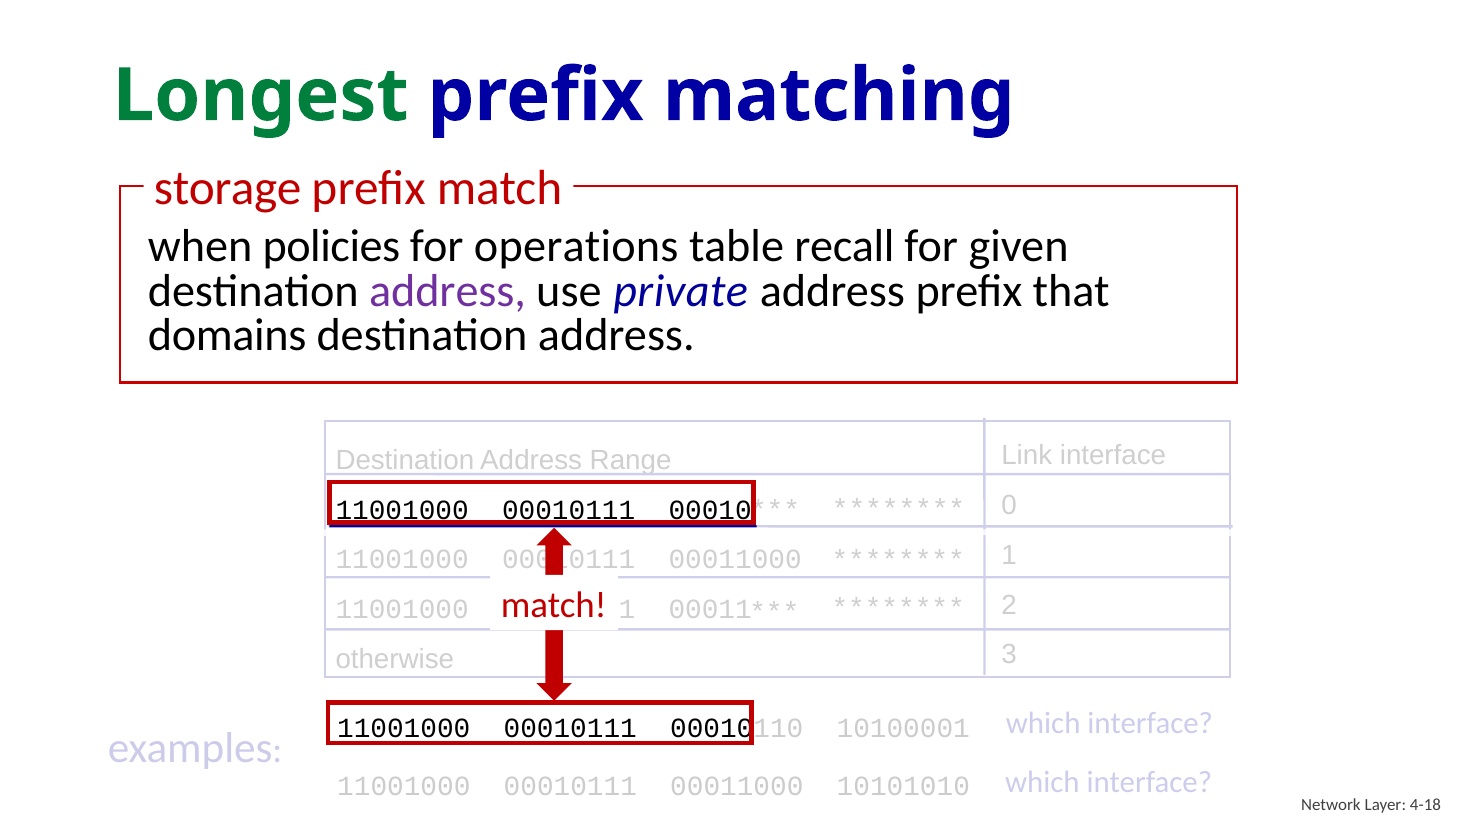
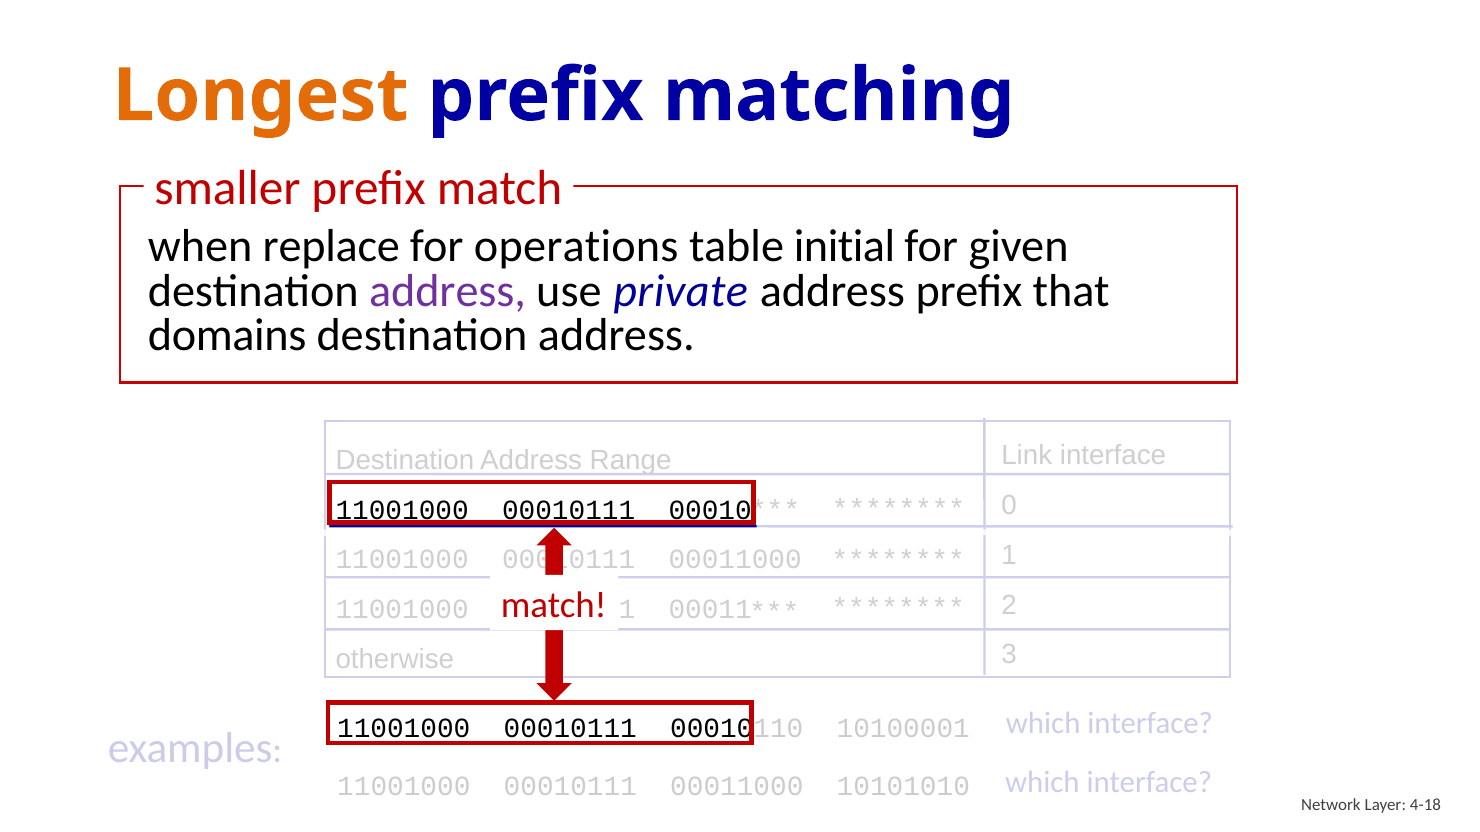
Longest colour: green -> orange
storage: storage -> smaller
policies: policies -> replace
recall: recall -> initial
